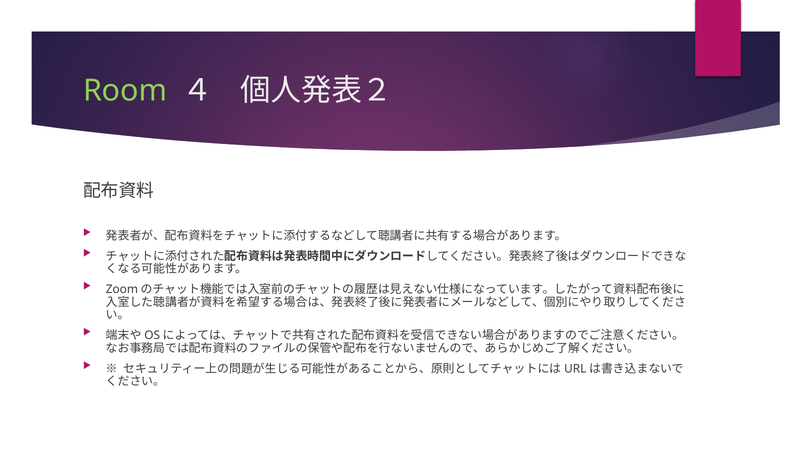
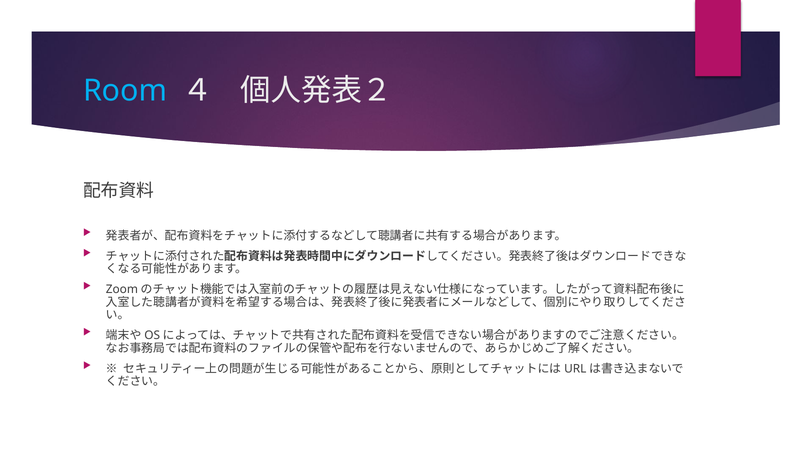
Room colour: light green -> light blue
